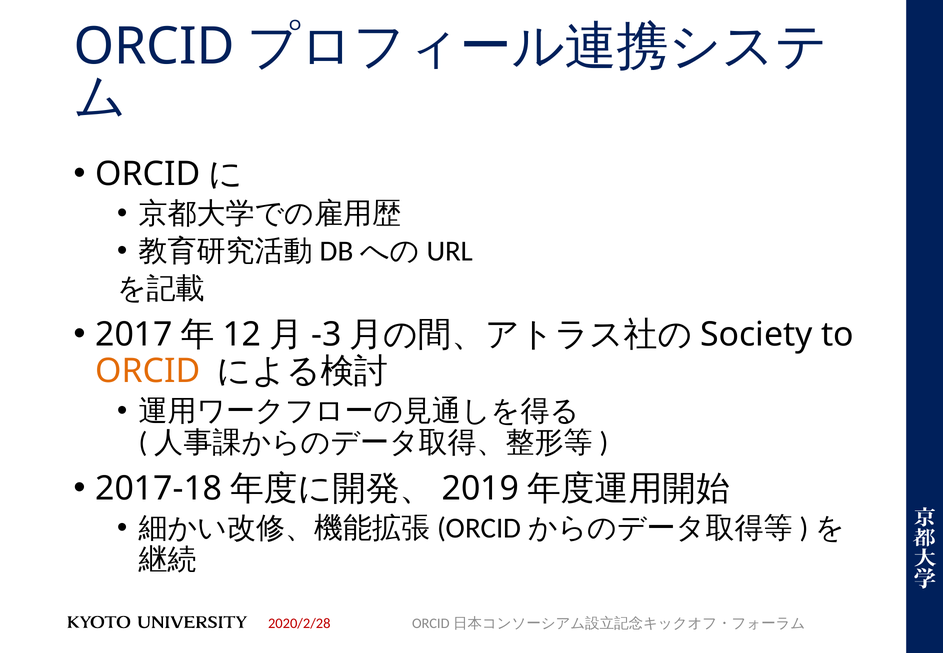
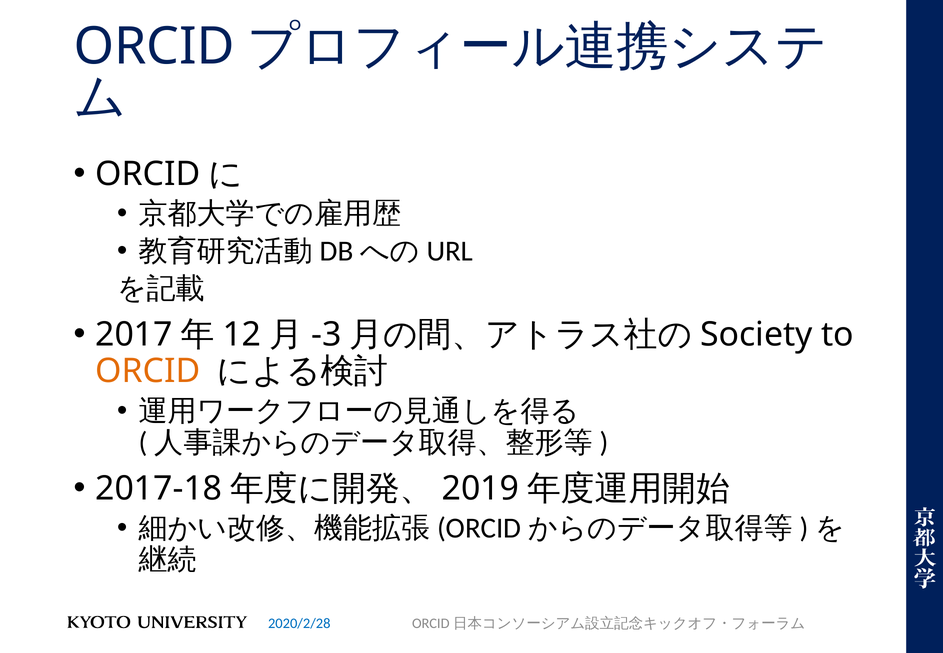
2020/2/28 colour: red -> blue
